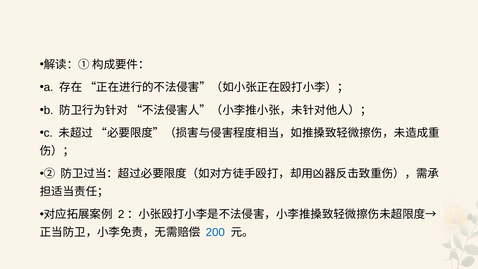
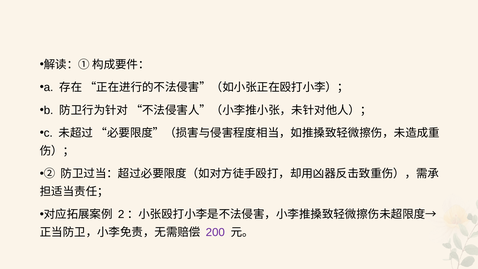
200 colour: blue -> purple
